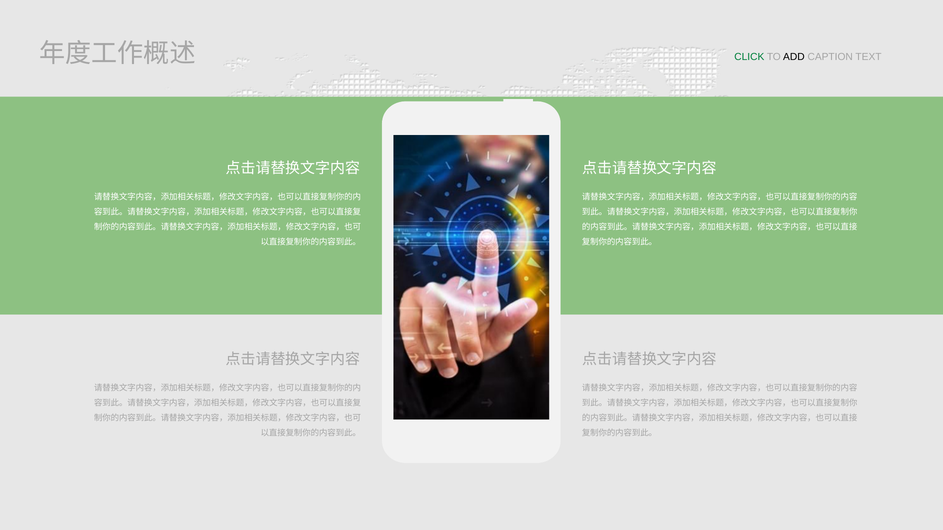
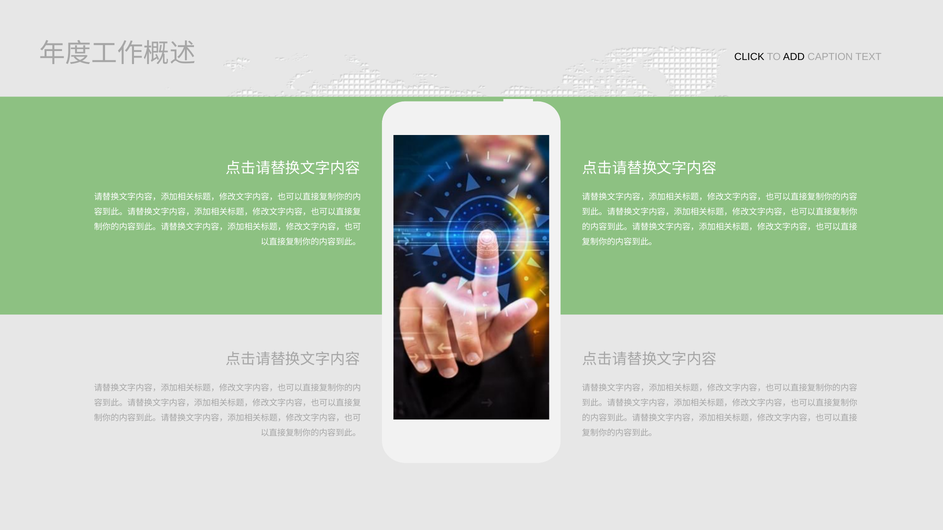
CLICK colour: green -> black
